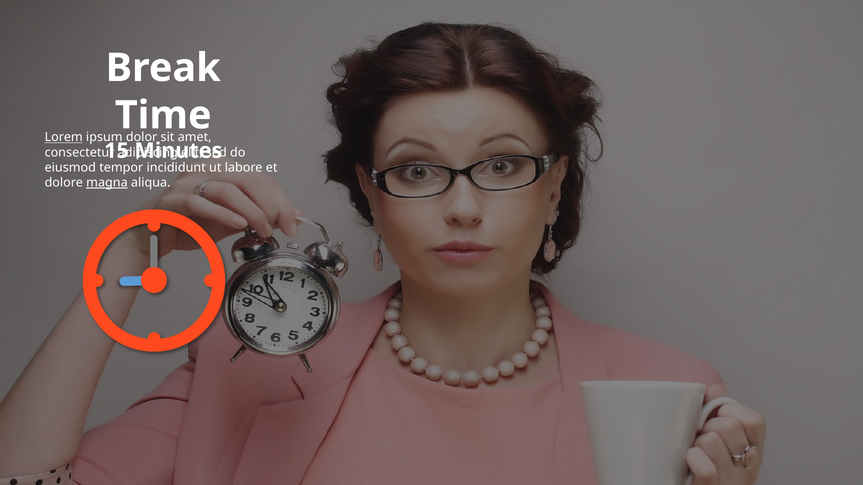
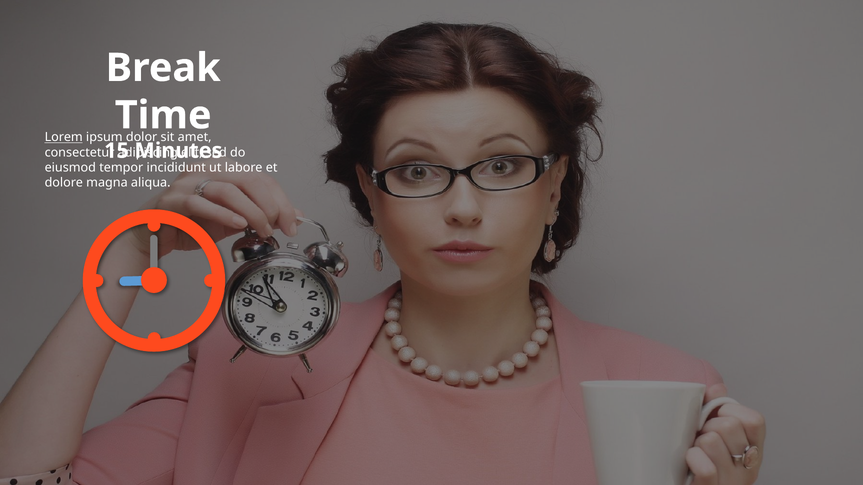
magna underline: present -> none
